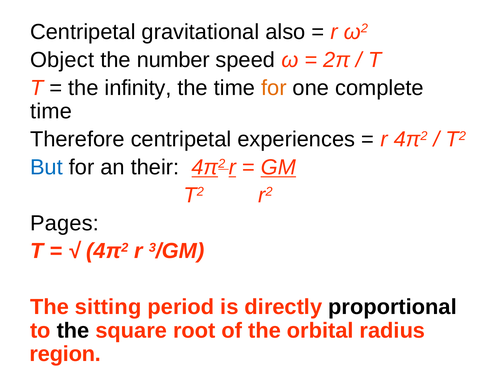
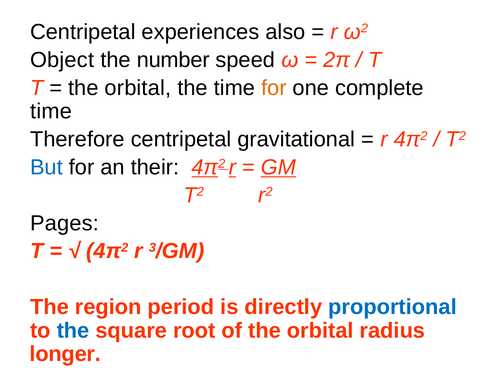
gravitational: gravitational -> experiences
infinity at (138, 88): infinity -> orbital
experiences: experiences -> gravitational
sitting: sitting -> region
proportional colour: black -> blue
the at (73, 331) colour: black -> blue
region at (65, 354): region -> longer
